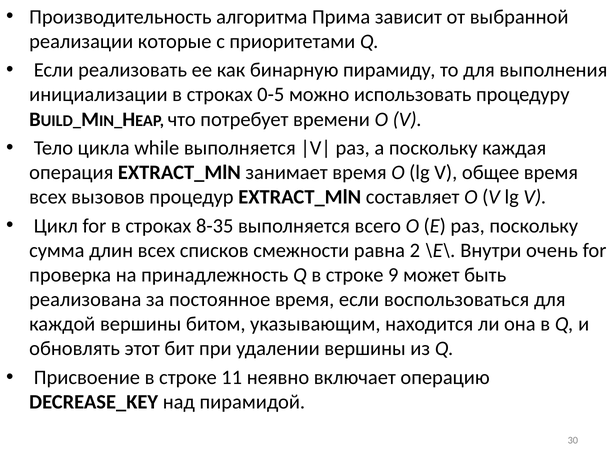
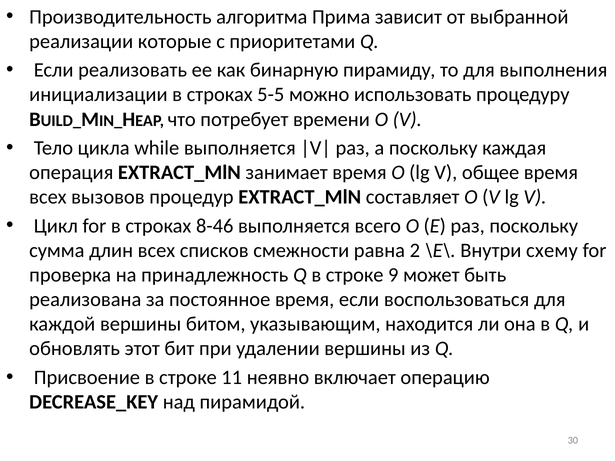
0-5: 0-5 -> 5-5
8-35: 8-35 -> 8-46
очень: очень -> схему
